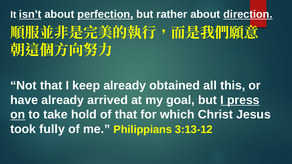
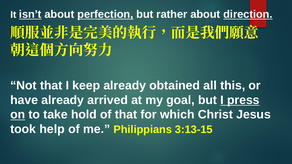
fully: fully -> help
3:13-12: 3:13-12 -> 3:13-15
